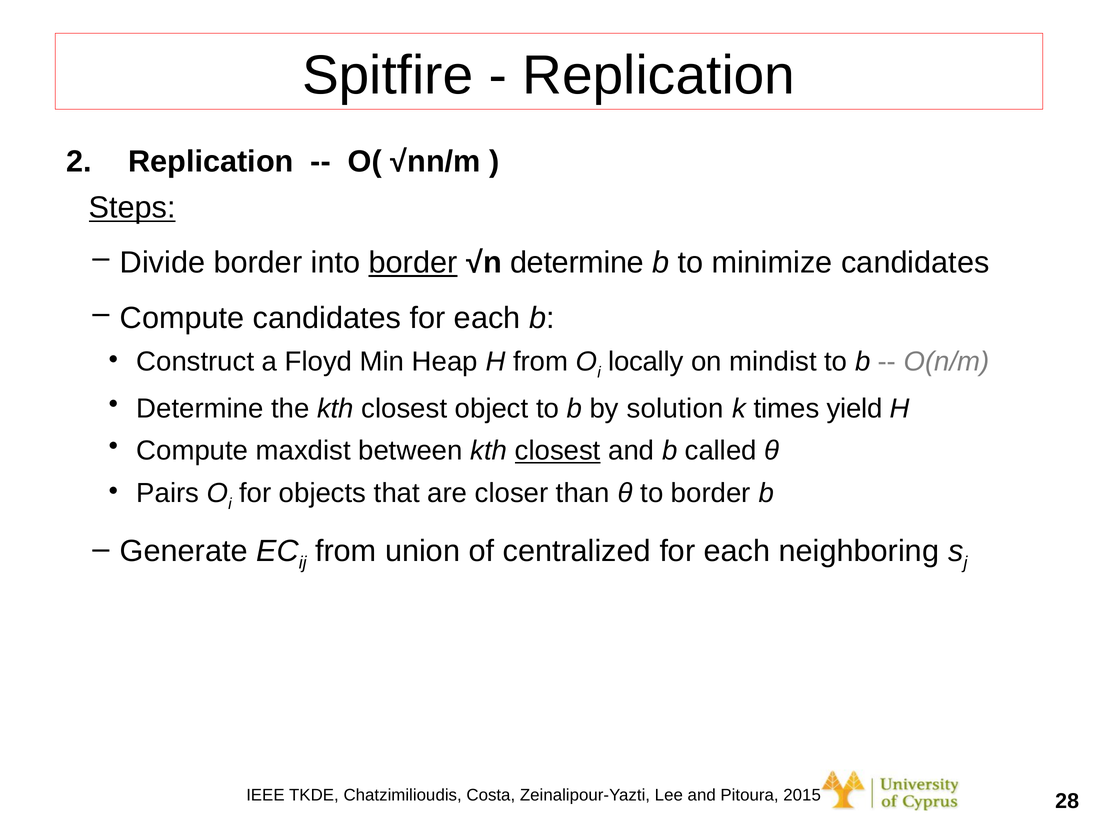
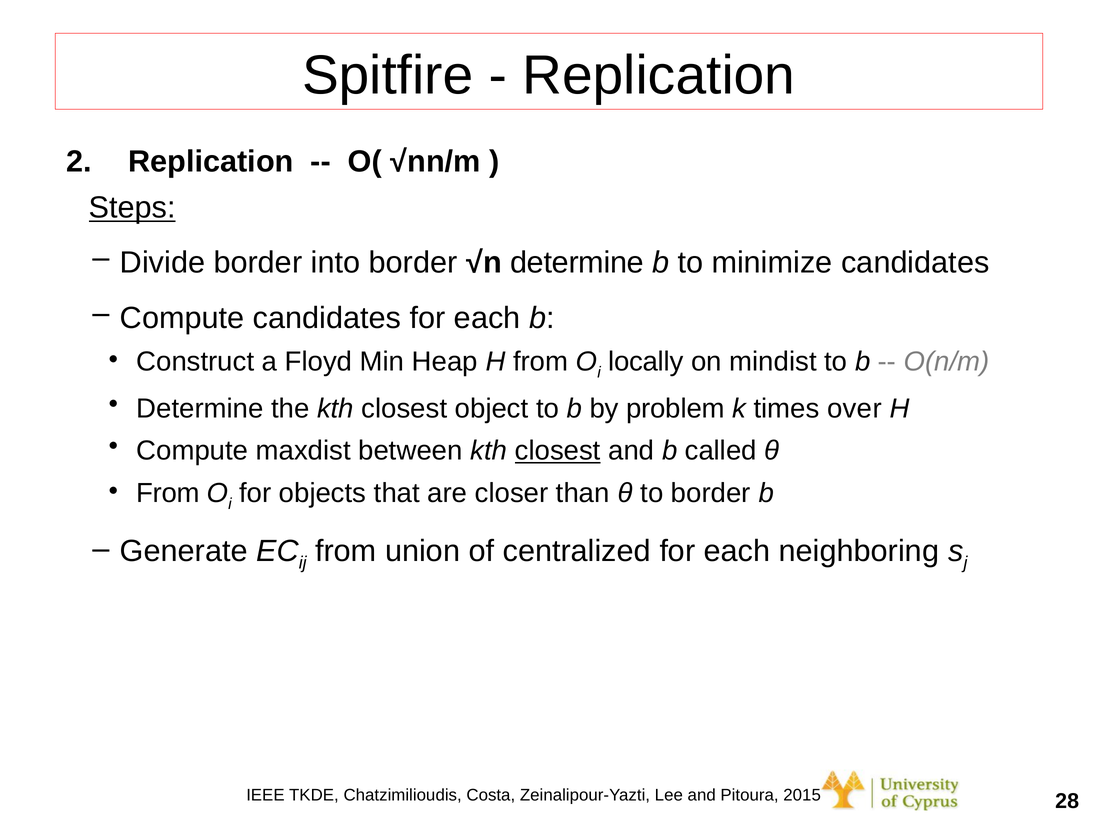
border at (413, 263) underline: present -> none
solution: solution -> problem
yield: yield -> over
Pairs at (168, 493): Pairs -> From
